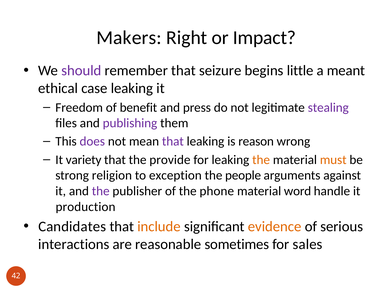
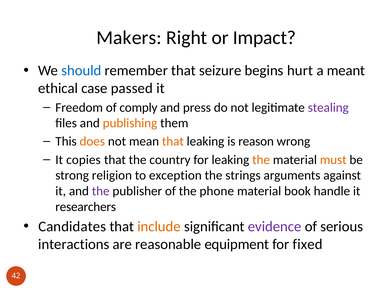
should colour: purple -> blue
little: little -> hurt
case leaking: leaking -> passed
benefit: benefit -> comply
publishing colour: purple -> orange
does colour: purple -> orange
that at (173, 141) colour: purple -> orange
variety: variety -> copies
provide: provide -> country
people: people -> strings
word: word -> book
production: production -> researchers
evidence colour: orange -> purple
sometimes: sometimes -> equipment
sales: sales -> fixed
